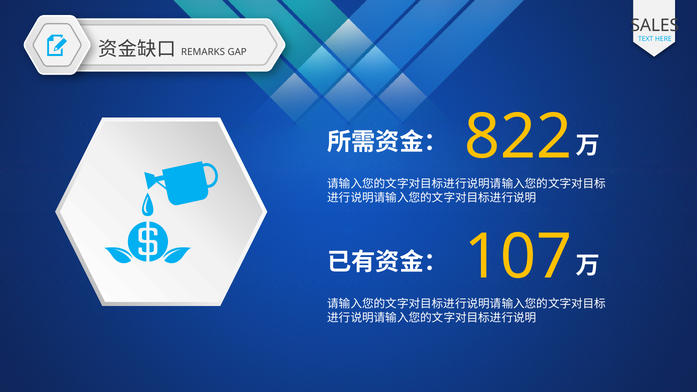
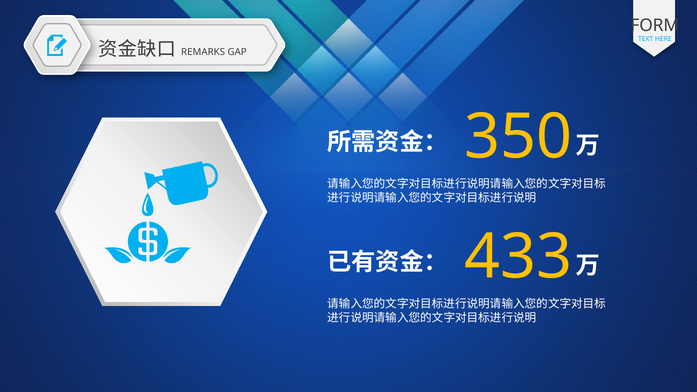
SALES: SALES -> FORM
822: 822 -> 350
107: 107 -> 433
